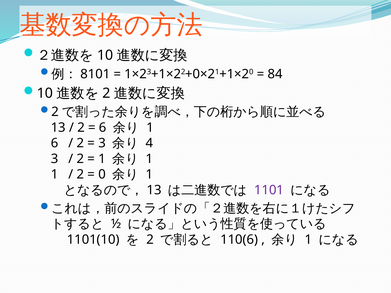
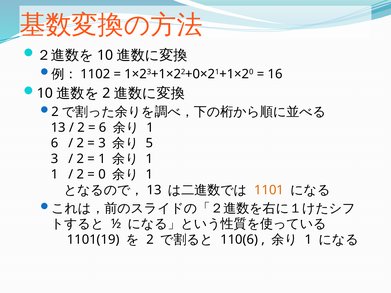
8101: 8101 -> 1102
84: 84 -> 16
4: 4 -> 5
1101 colour: purple -> orange
1101(10: 1101(10 -> 1101(19
